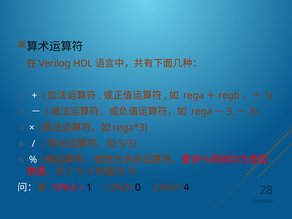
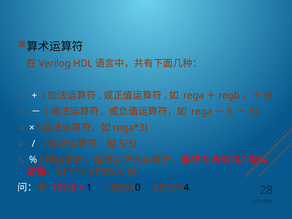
1 at (268, 96): 1 -> 0
7 at (132, 171): 7 -> 6
